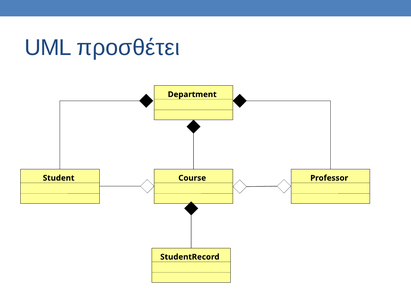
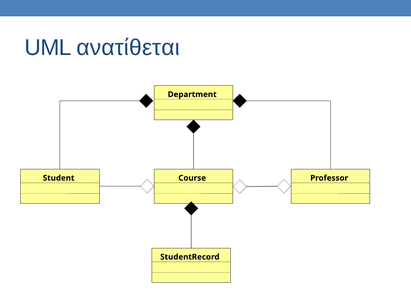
προσθέτει: προσθέτει -> ανατίθεται
